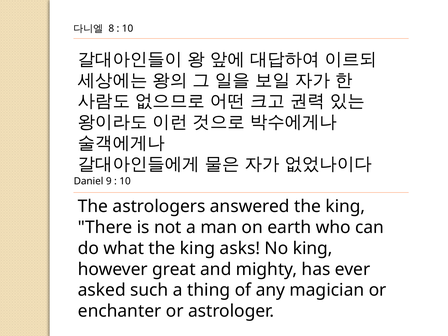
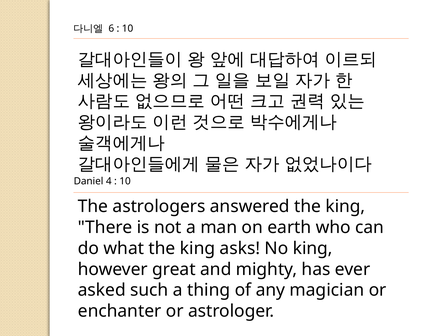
8: 8 -> 6
9: 9 -> 4
